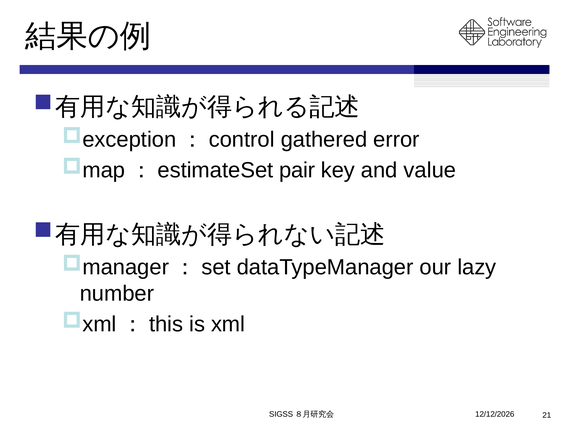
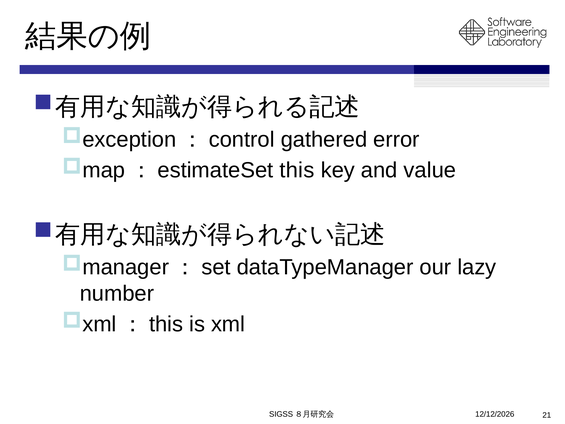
pair at (297, 170): pair -> this
